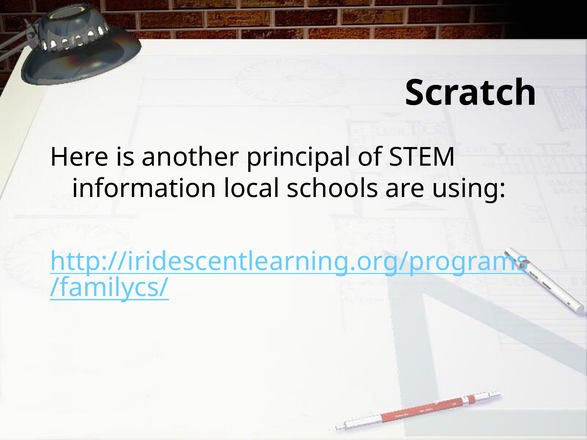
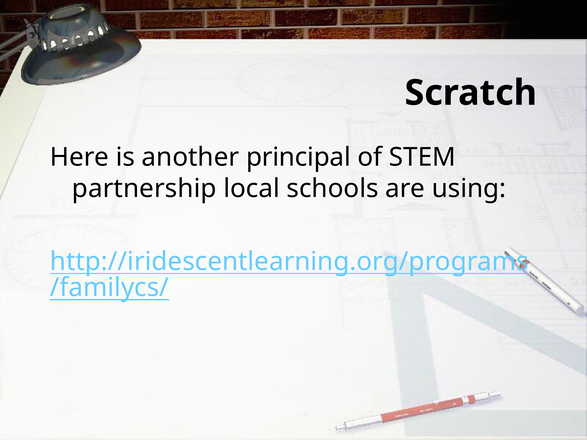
information: information -> partnership
